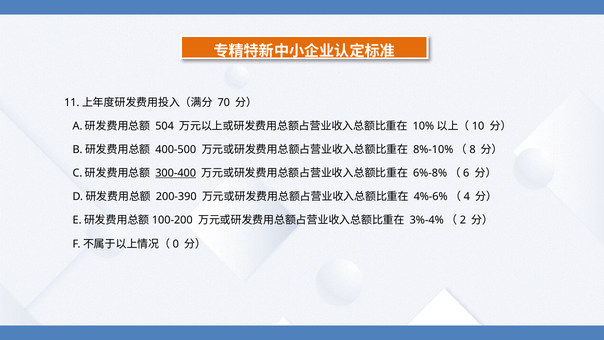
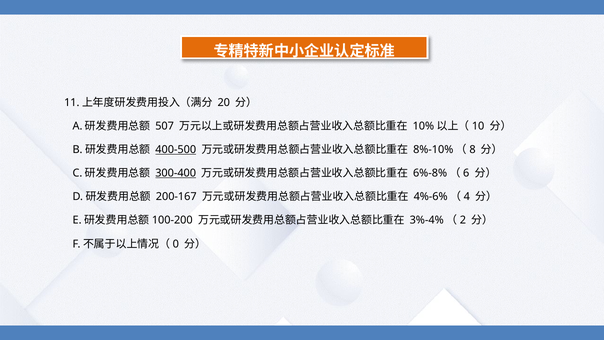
70: 70 -> 20
504: 504 -> 507
400-500 underline: none -> present
200-390: 200-390 -> 200-167
